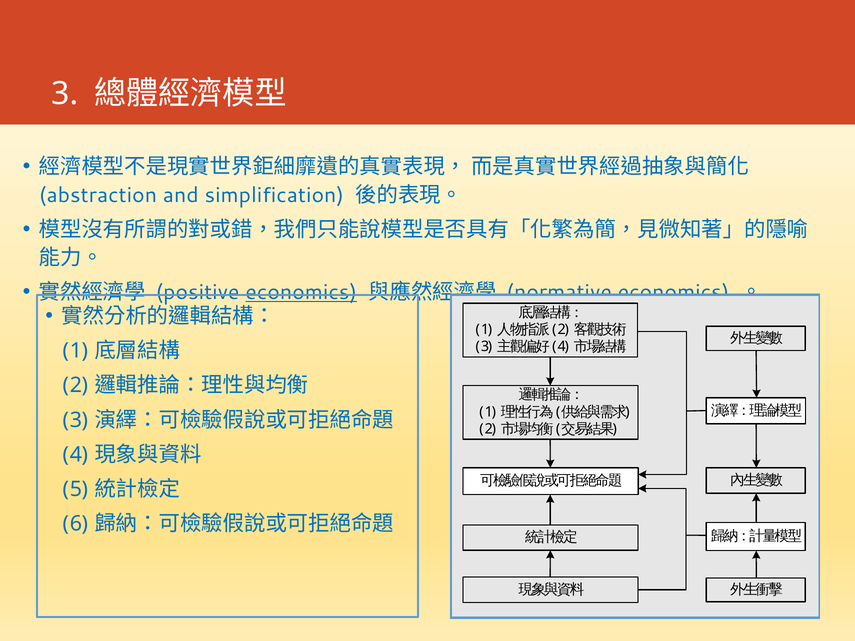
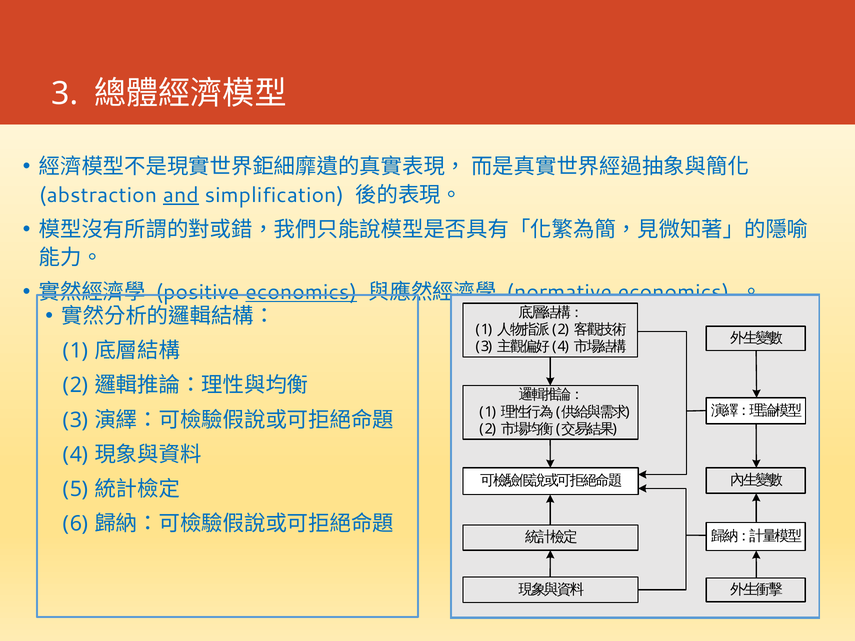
and underline: none -> present
